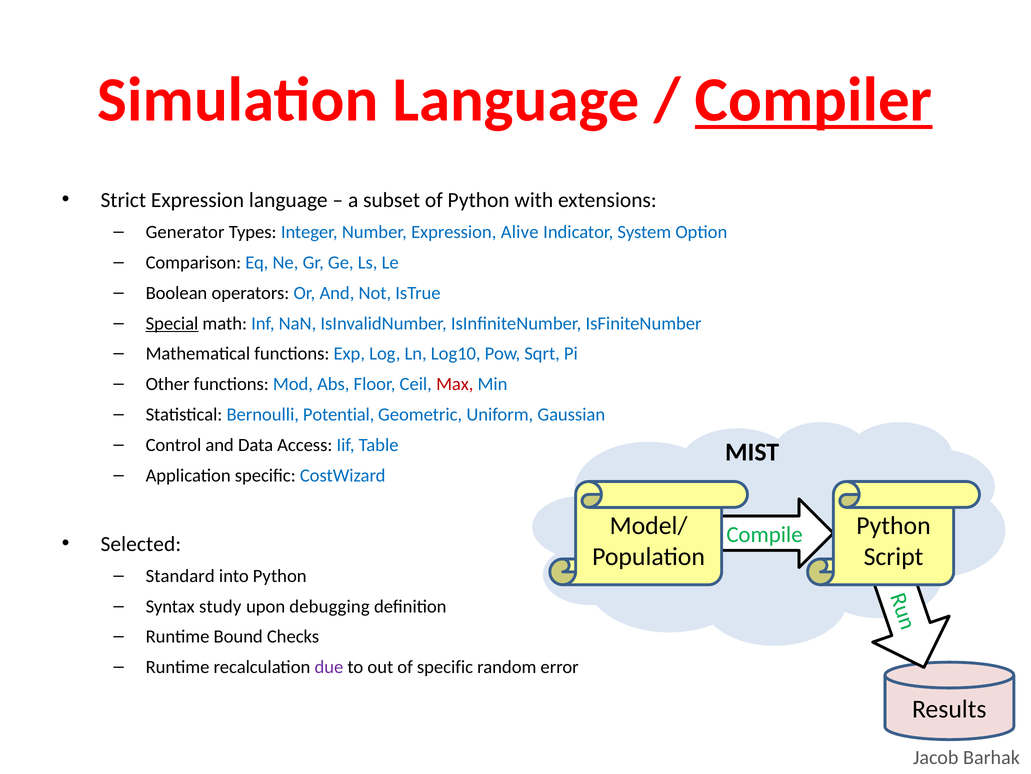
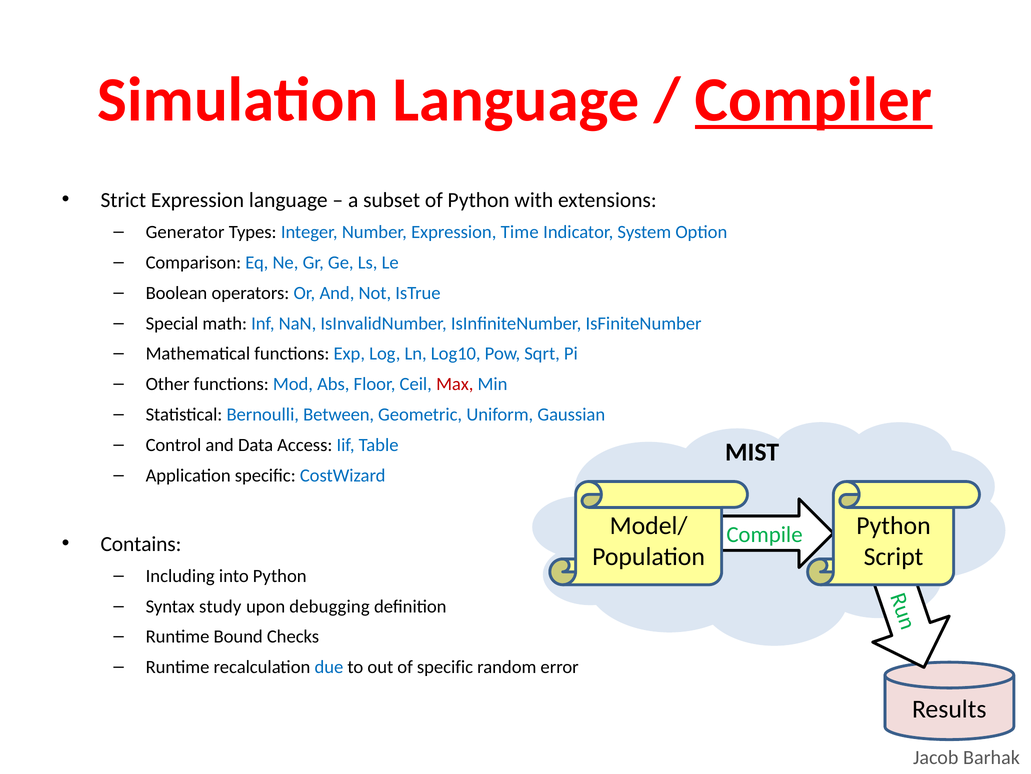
Alive: Alive -> Time
Special underline: present -> none
Potential: Potential -> Between
Selected: Selected -> Contains
Standard: Standard -> Including
due colour: purple -> blue
